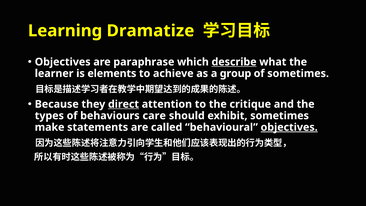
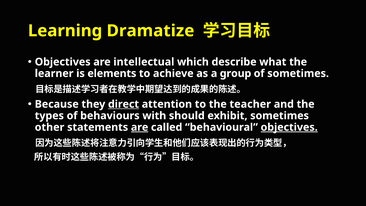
paraphrase: paraphrase -> intellectual
describe underline: present -> none
critique: critique -> teacher
care: care -> with
make: make -> other
are at (140, 127) underline: none -> present
